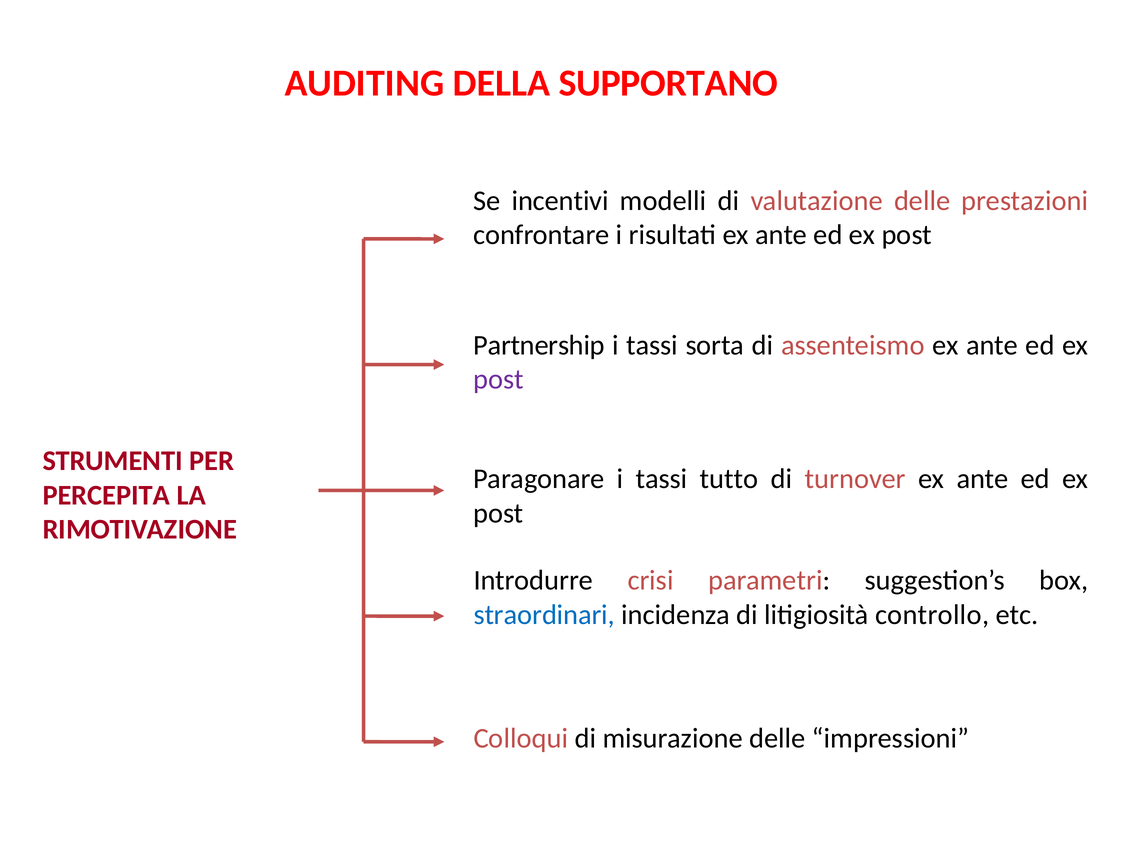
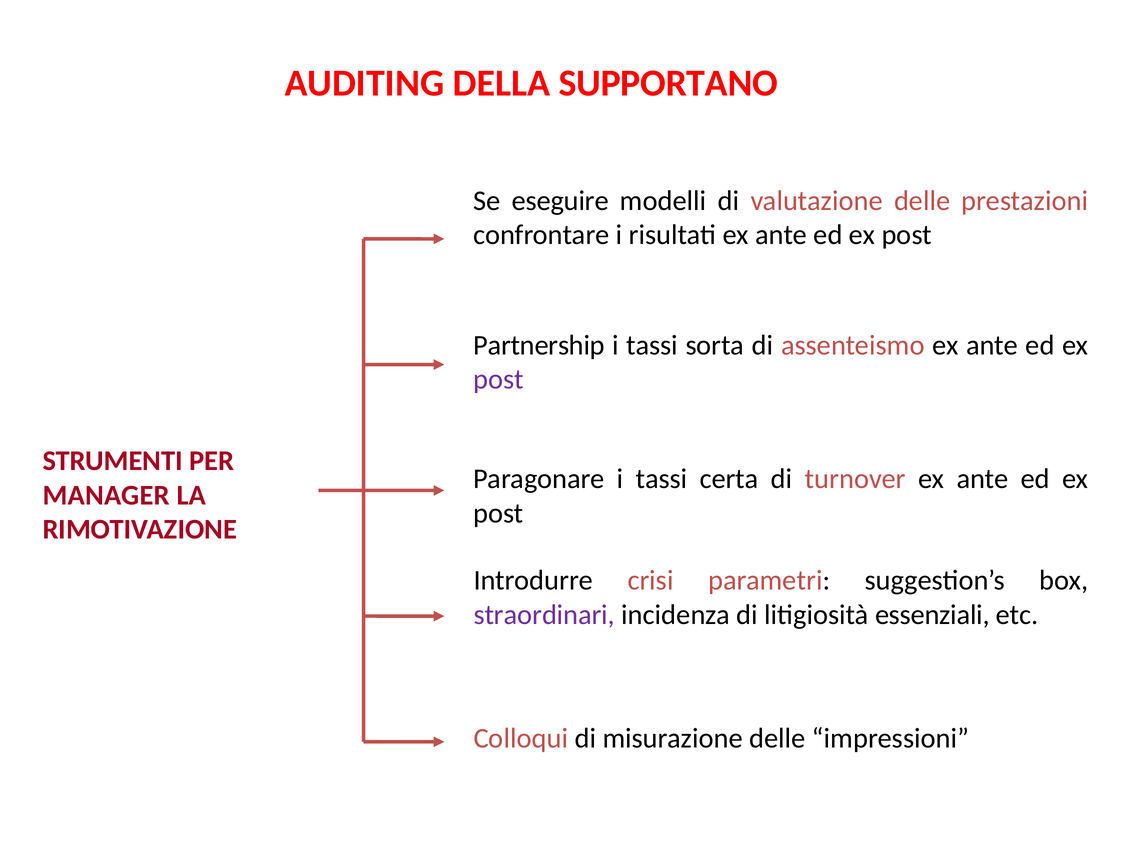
incentivi: incentivi -> eseguire
tutto: tutto -> certa
PERCEPITA: PERCEPITA -> MANAGER
straordinari colour: blue -> purple
controllo: controllo -> essenziali
